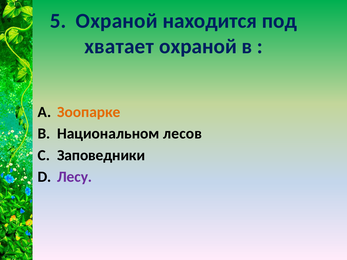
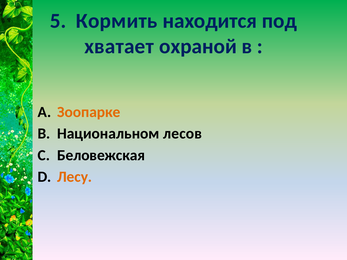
5 Охраной: Охраной -> Кормить
Заповедники: Заповедники -> Беловежская
Лесу colour: purple -> orange
